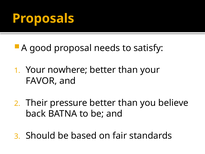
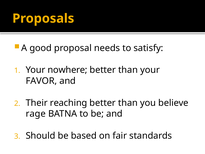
pressure: pressure -> reaching
back: back -> rage
